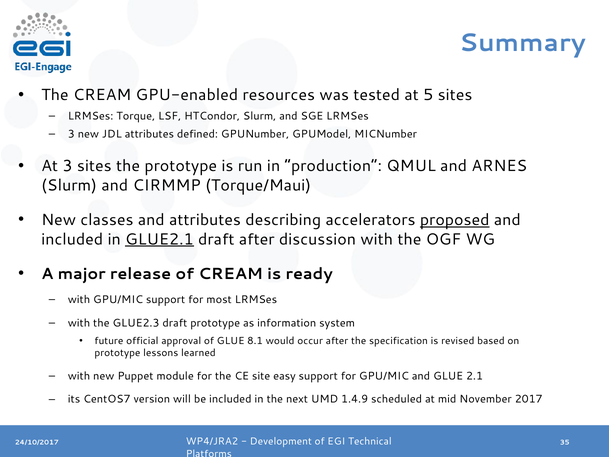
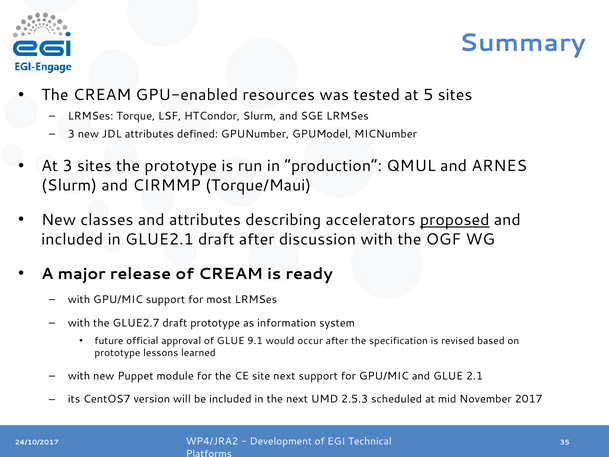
GLUE2.1 underline: present -> none
GLUE2.3: GLUE2.3 -> GLUE2.7
8.1: 8.1 -> 9.1
site easy: easy -> next
1.4.9: 1.4.9 -> 2.5.3
